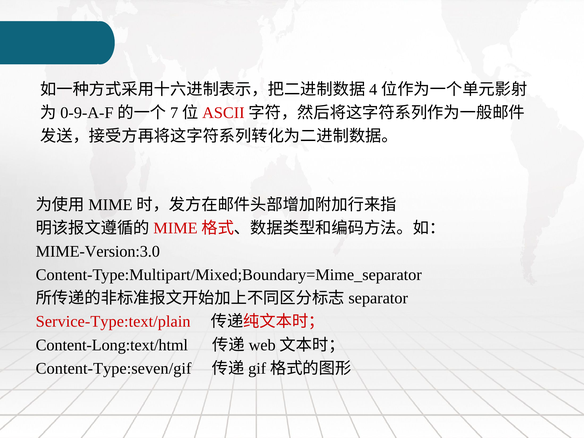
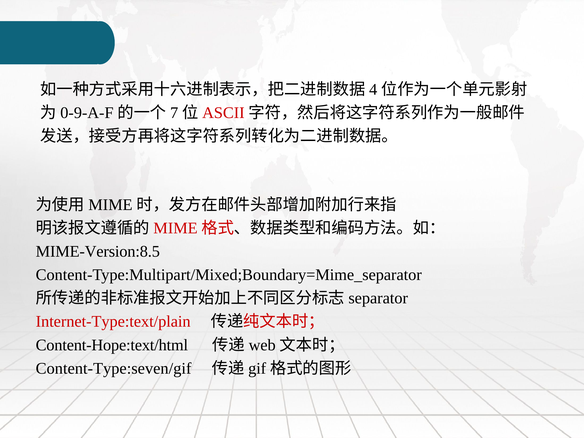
MIME-Version:3.0: MIME-Version:3.0 -> MIME-Version:8.5
Service-Type:text/plain: Service-Type:text/plain -> Internet-Type:text/plain
Content-Long:text/html: Content-Long:text/html -> Content-Hope:text/html
